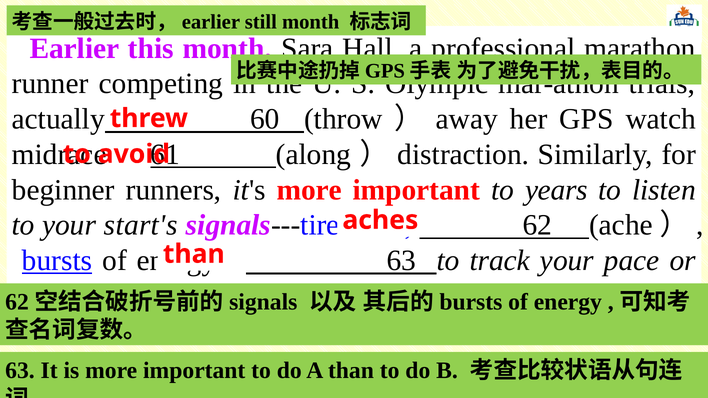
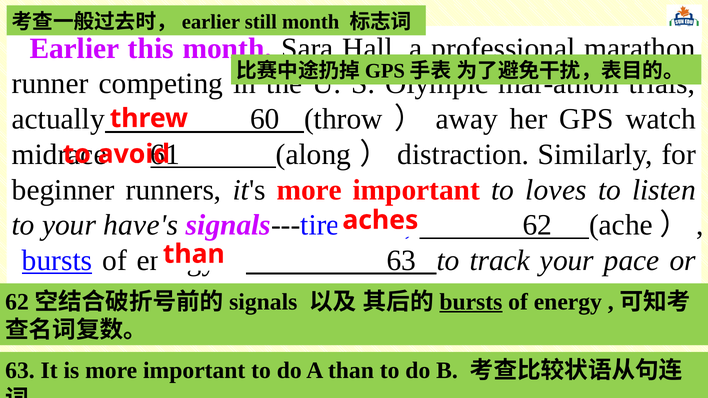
years: years -> loves
start's: start's -> have's
bursts at (471, 302) underline: none -> present
